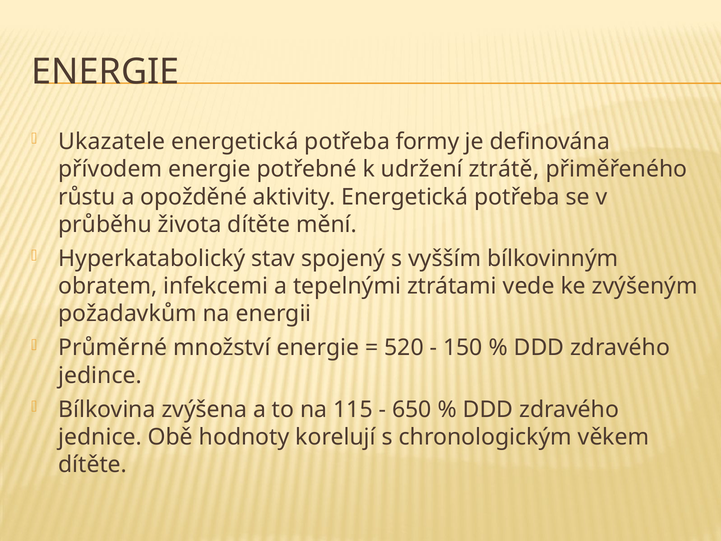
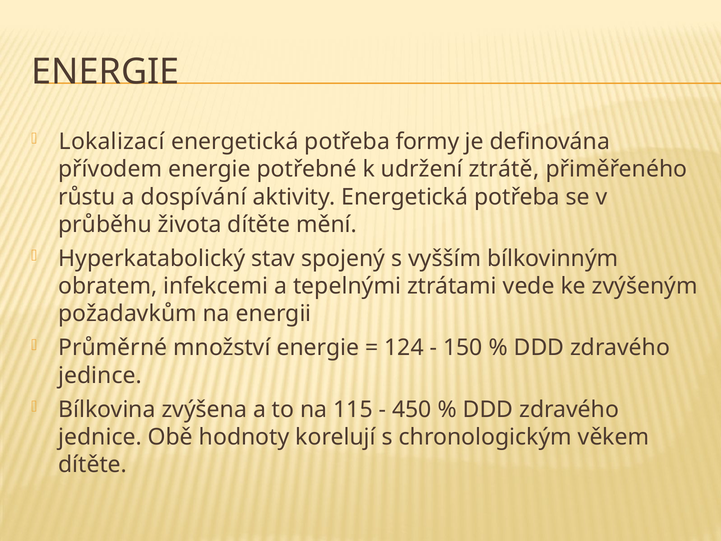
Ukazatele: Ukazatele -> Lokalizací
opožděné: opožděné -> dospívání
520: 520 -> 124
650: 650 -> 450
